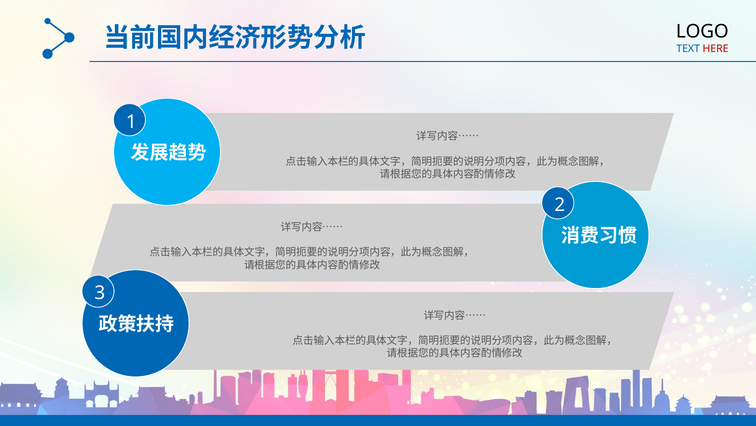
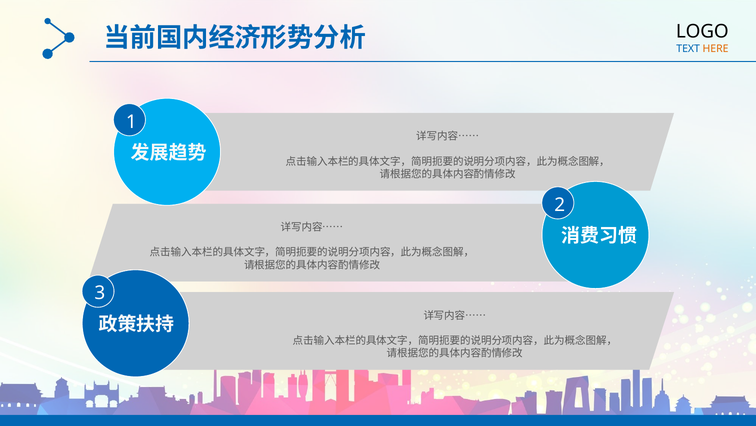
HERE colour: red -> orange
